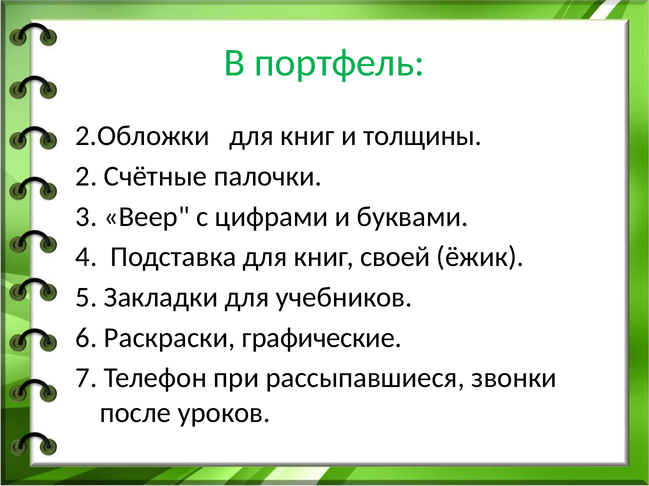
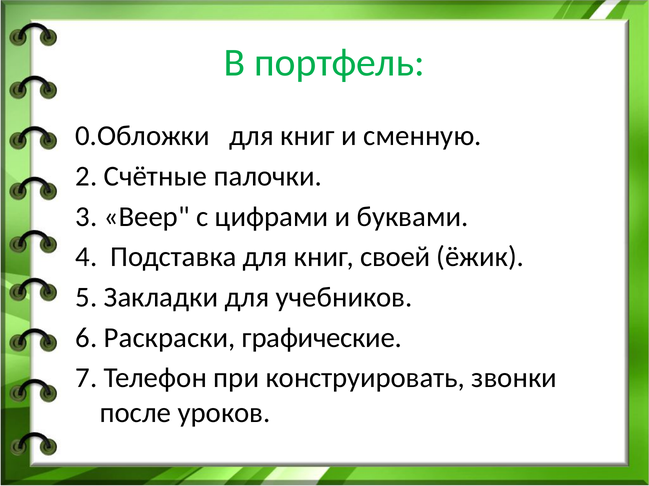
2.Обложки: 2.Обложки -> 0.Обложки
толщины: толщины -> сменную
рассыпавшиеся: рассыпавшиеся -> конструировать
